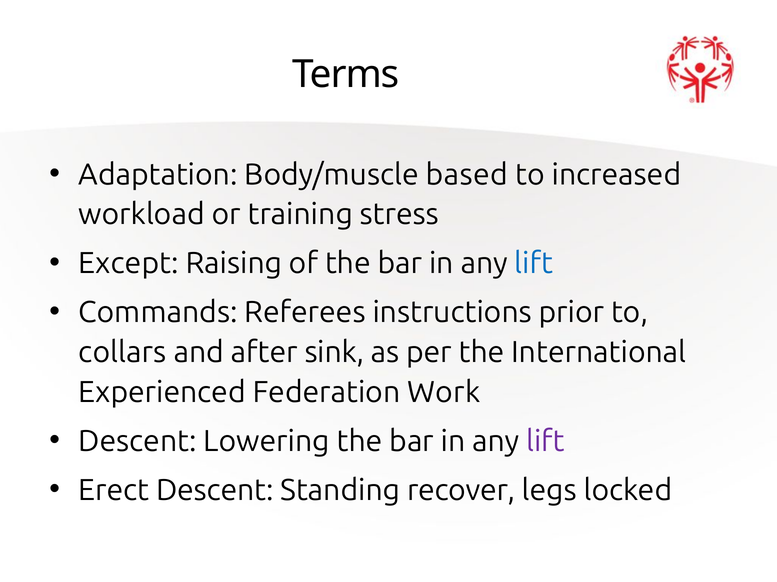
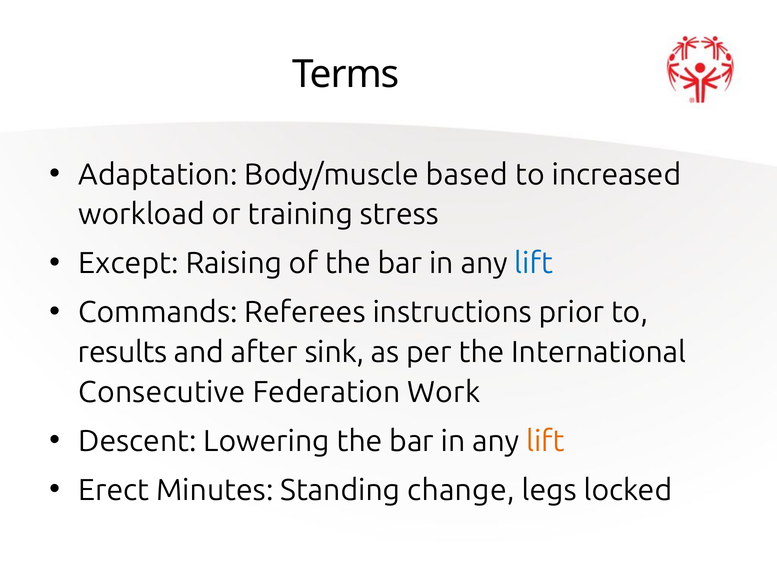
collars: collars -> results
Experienced: Experienced -> Consecutive
lift at (546, 442) colour: purple -> orange
Erect Descent: Descent -> Minutes
recover: recover -> change
